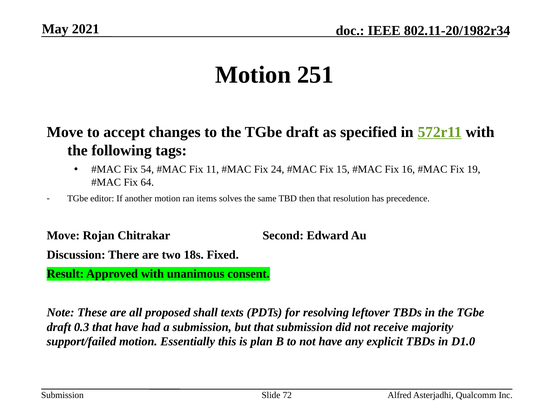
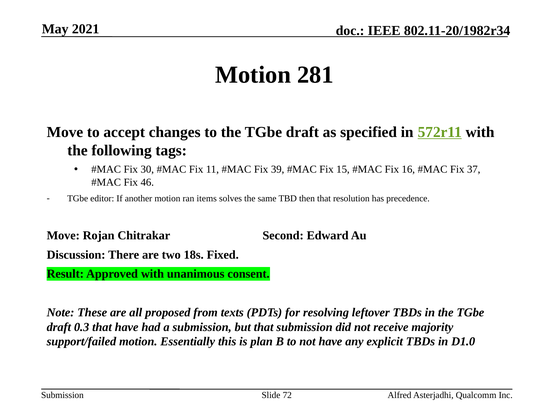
251: 251 -> 281
54: 54 -> 30
24: 24 -> 39
19: 19 -> 37
64: 64 -> 46
shall: shall -> from
